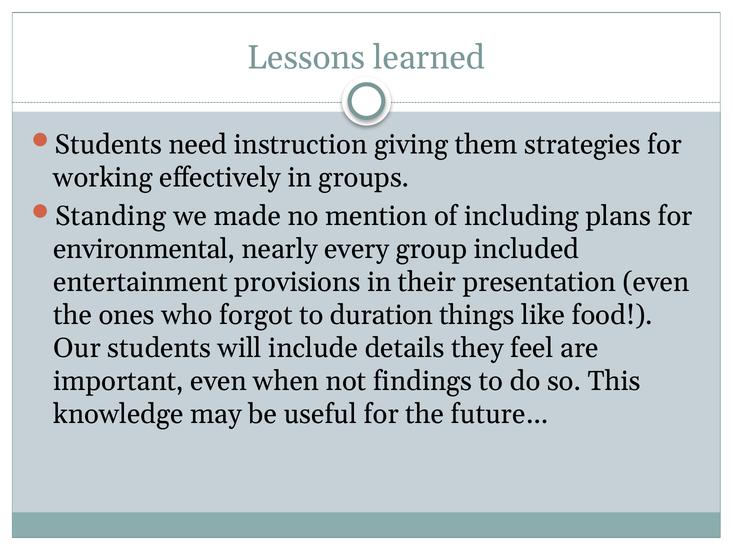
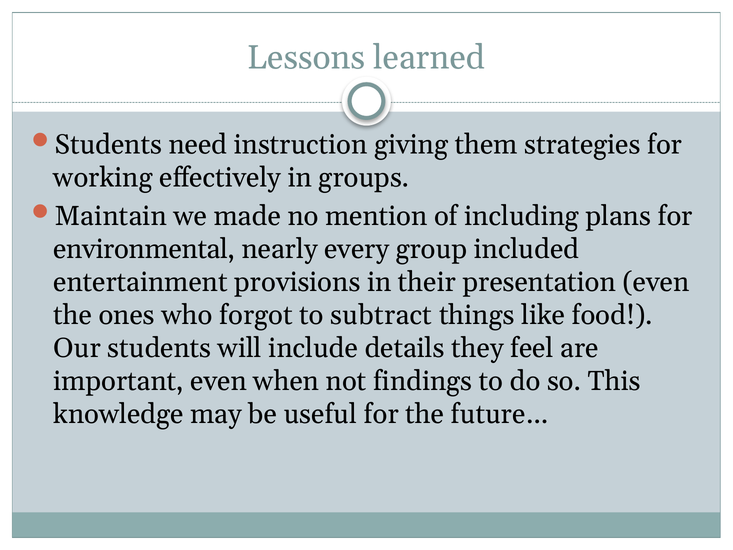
Standing: Standing -> Maintain
duration: duration -> subtract
